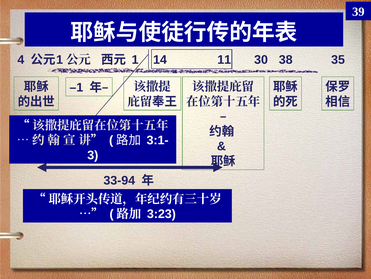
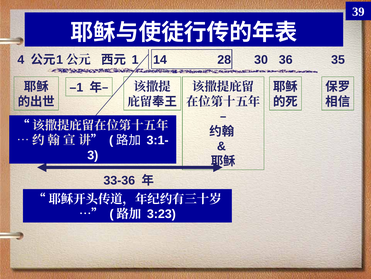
11: 11 -> 28
38: 38 -> 36
33-94: 33-94 -> 33-36
